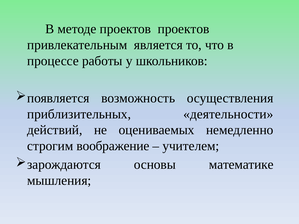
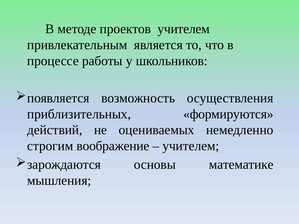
проектов проектов: проектов -> учителем
деятельности: деятельности -> формируются
